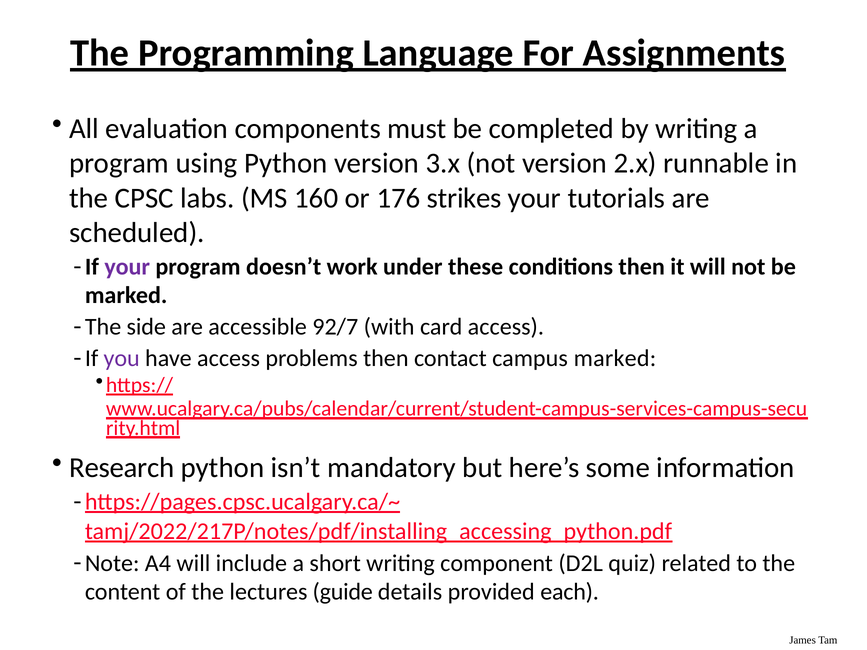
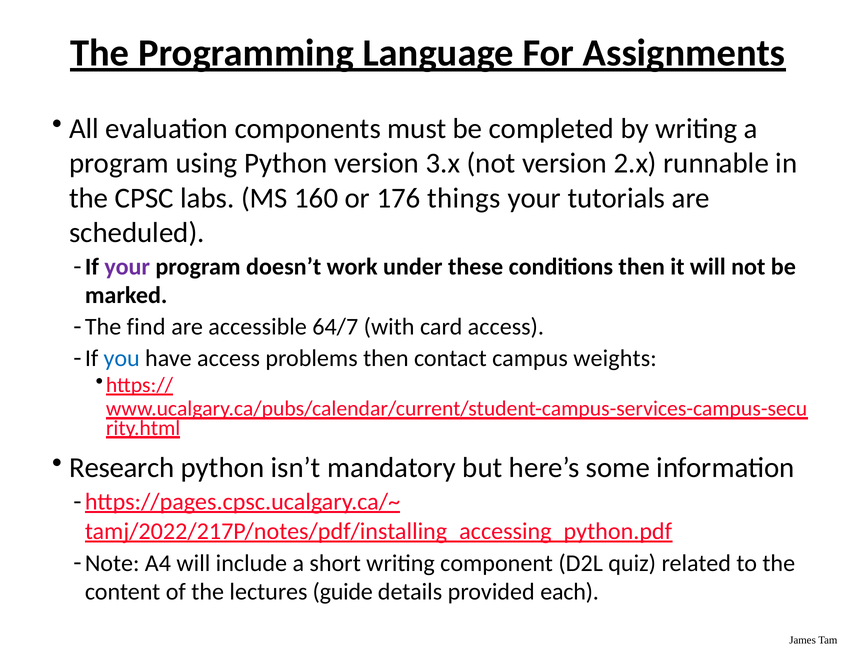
strikes: strikes -> things
side: side -> find
92/7: 92/7 -> 64/7
you colour: purple -> blue
campus marked: marked -> weights
